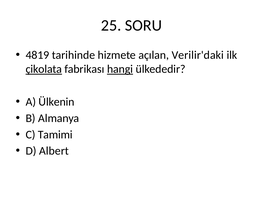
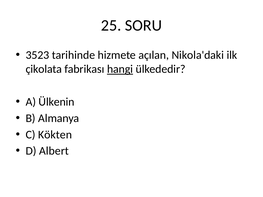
4819: 4819 -> 3523
Verilir'daki: Verilir'daki -> Nikola'daki
çikolata underline: present -> none
Tamimi: Tamimi -> Kökten
